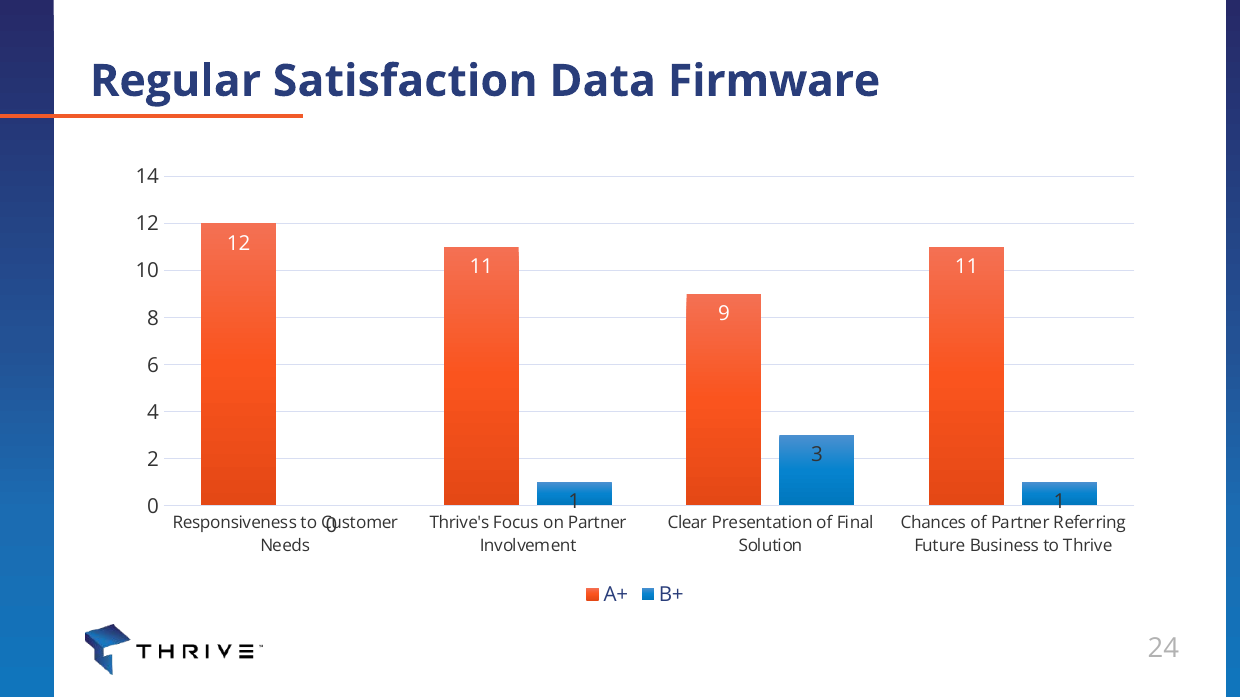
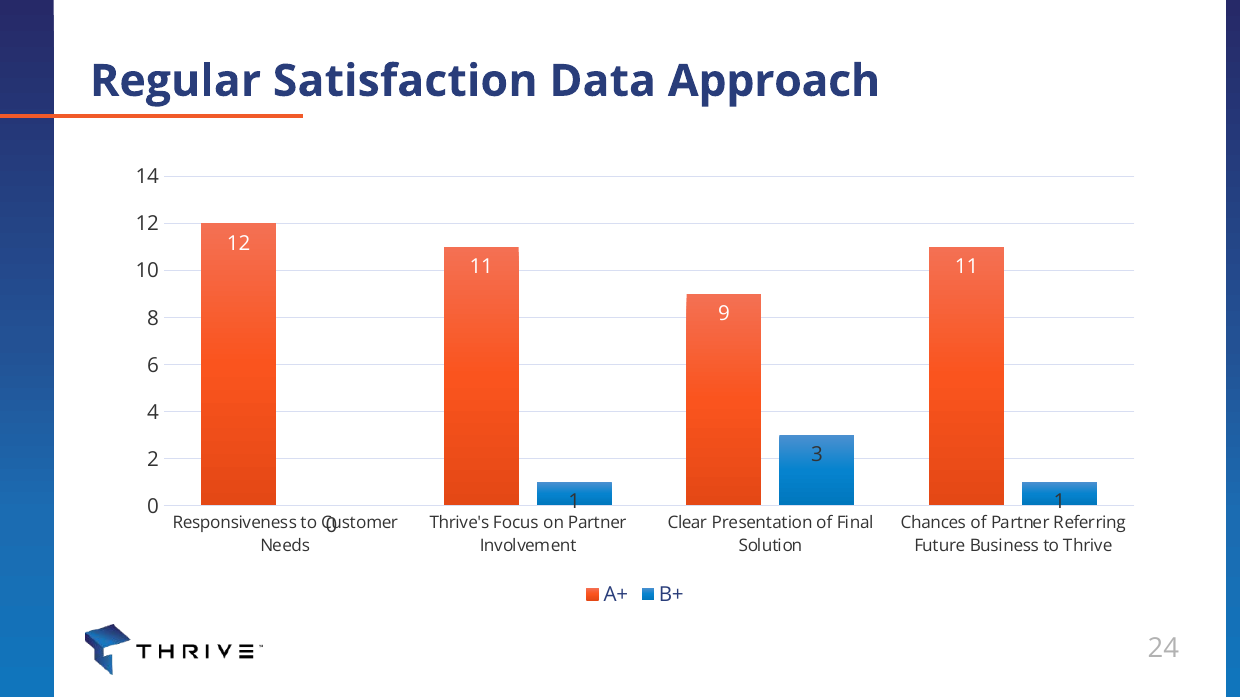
Firmware: Firmware -> Approach
